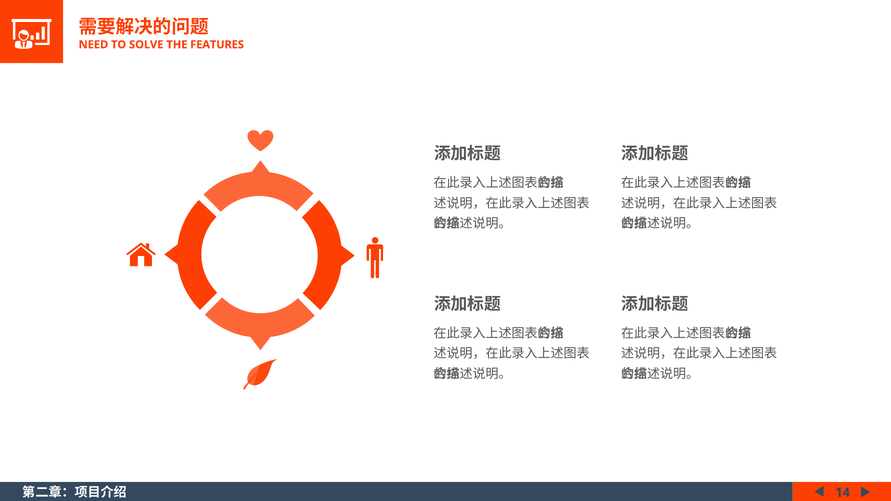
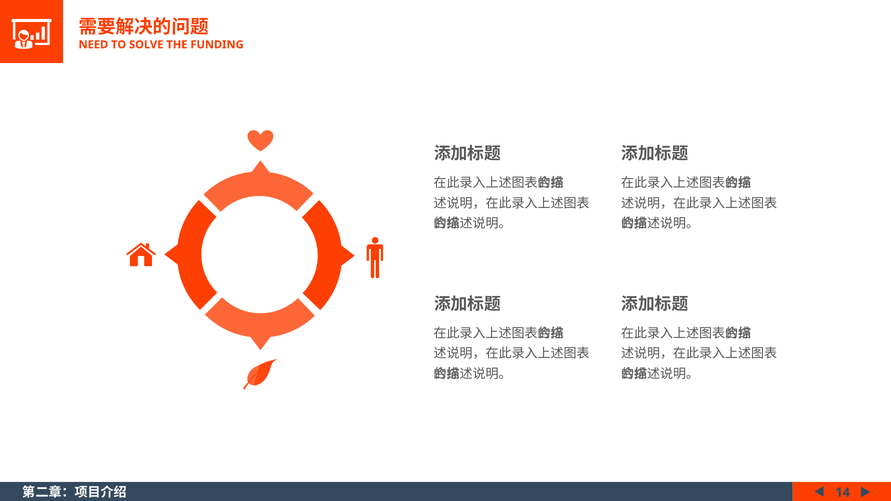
FEATURES: FEATURES -> FUNDING
